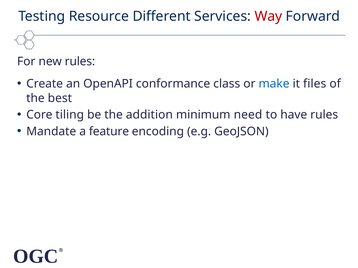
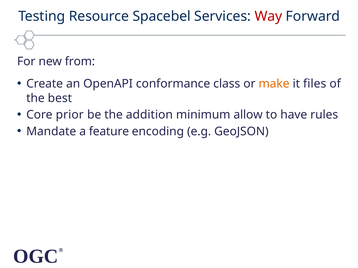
Different: Different -> Spacebel
new rules: rules -> from
make colour: blue -> orange
tiling: tiling -> prior
need: need -> allow
